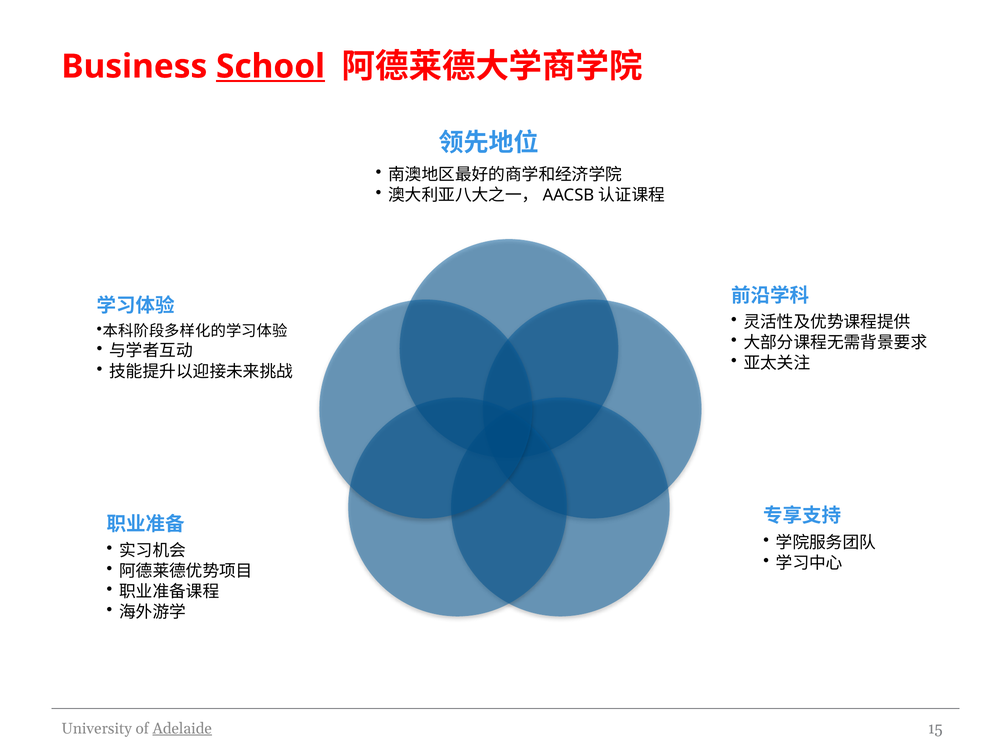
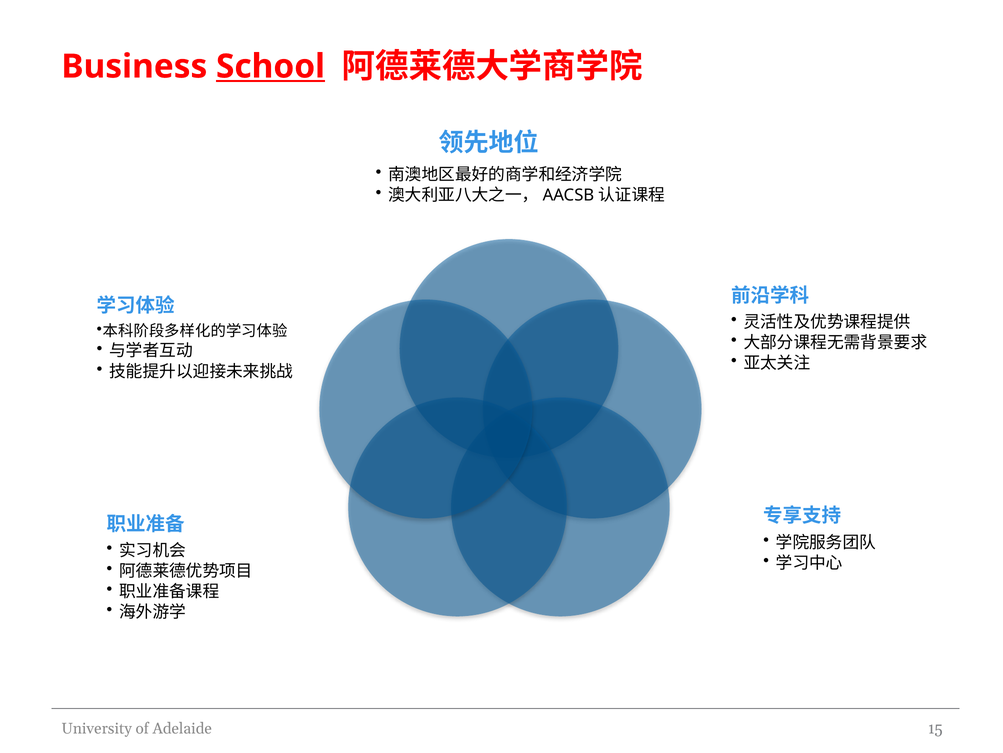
Adelaide underline: present -> none
